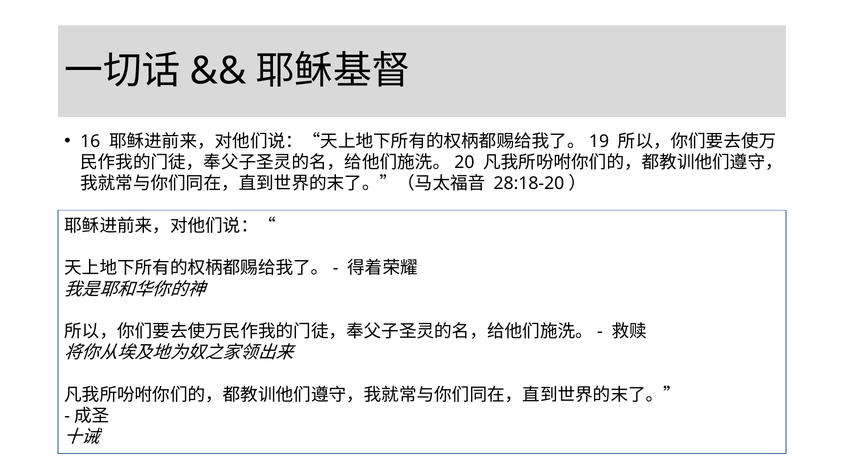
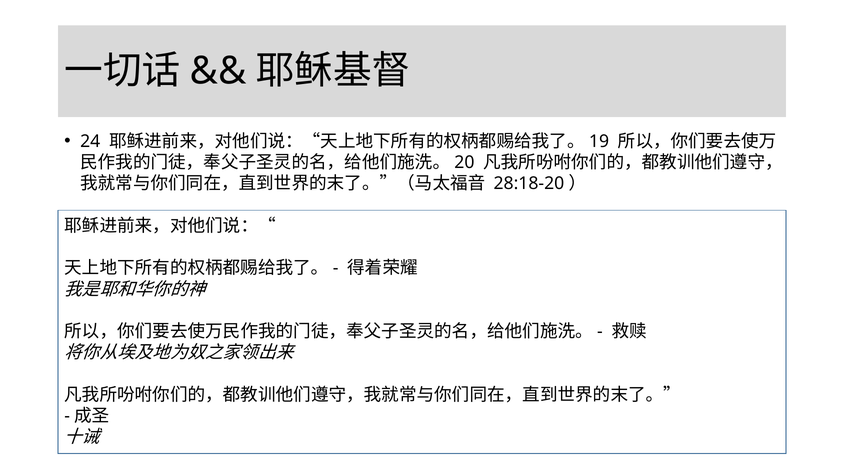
16: 16 -> 24
